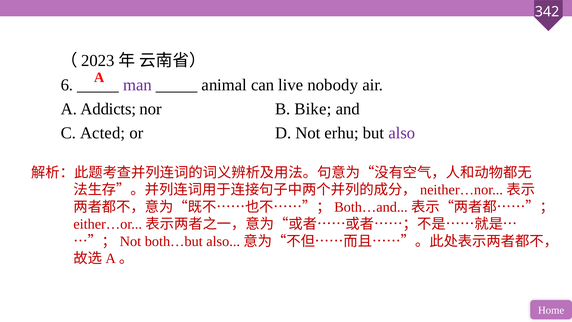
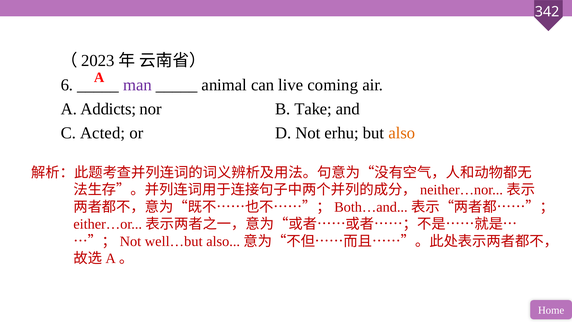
nobody: nobody -> coming
Bike: Bike -> Take
also colour: purple -> orange
both…but: both…but -> well…but
